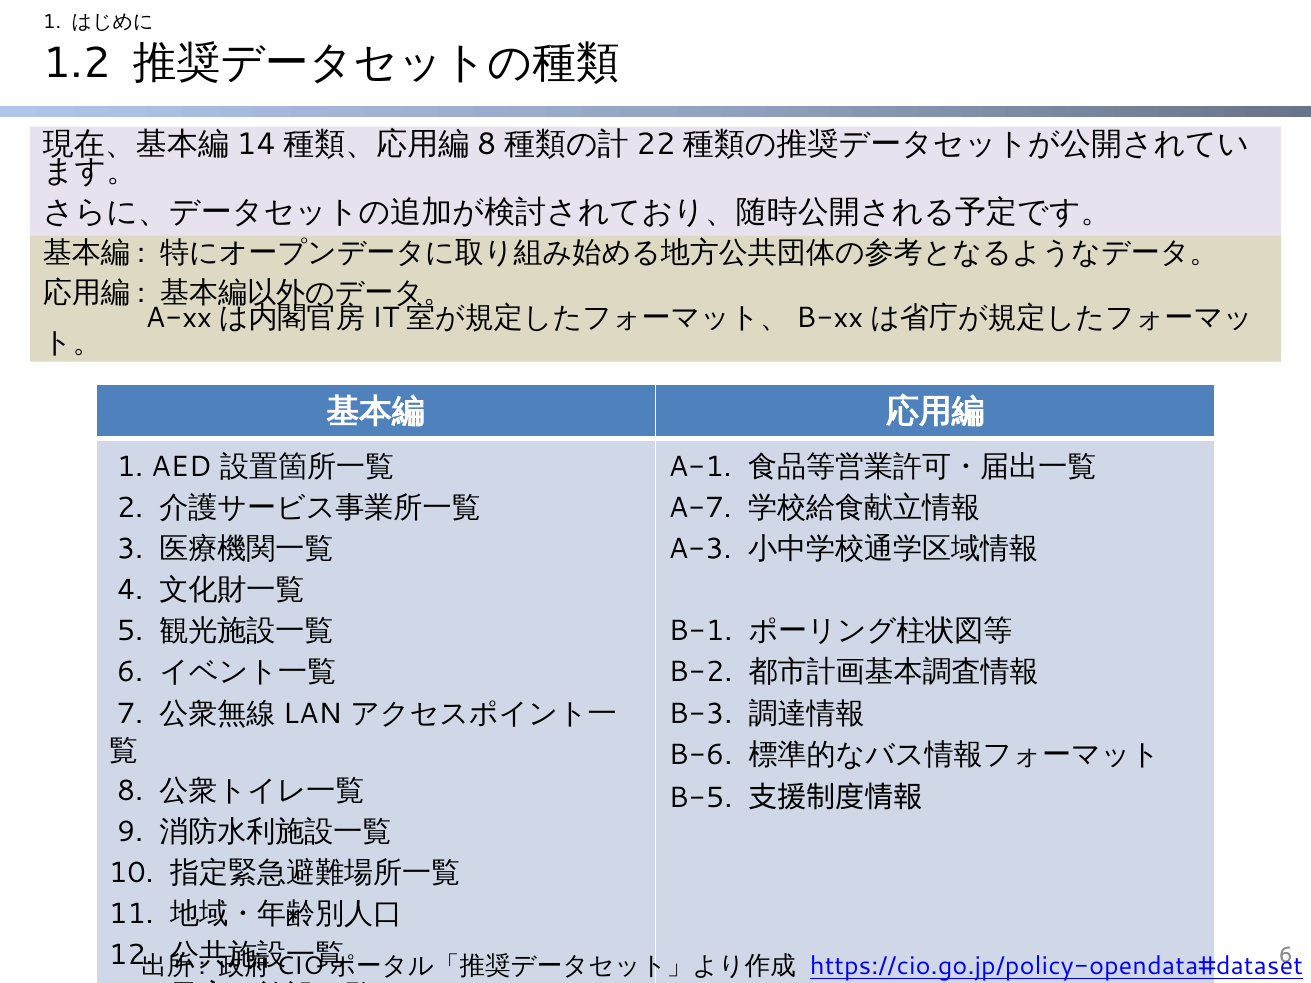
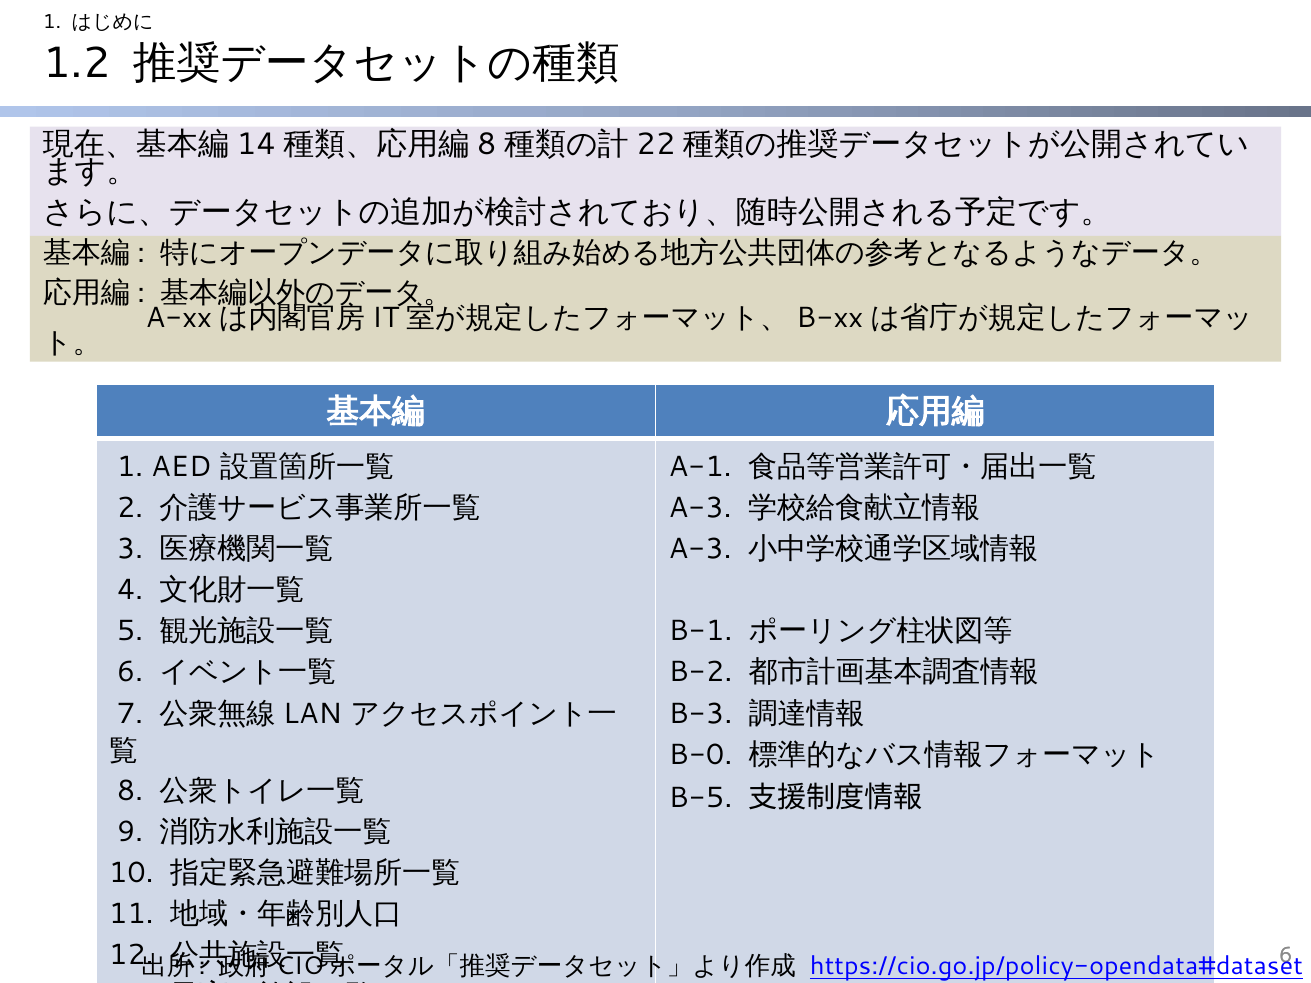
A-7 at (700, 508): A-7 -> A-3
B-6: B-6 -> B-0
